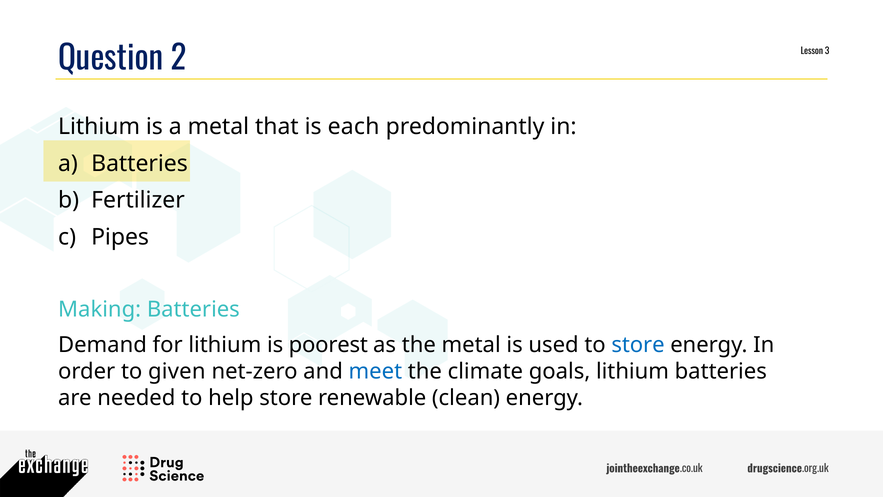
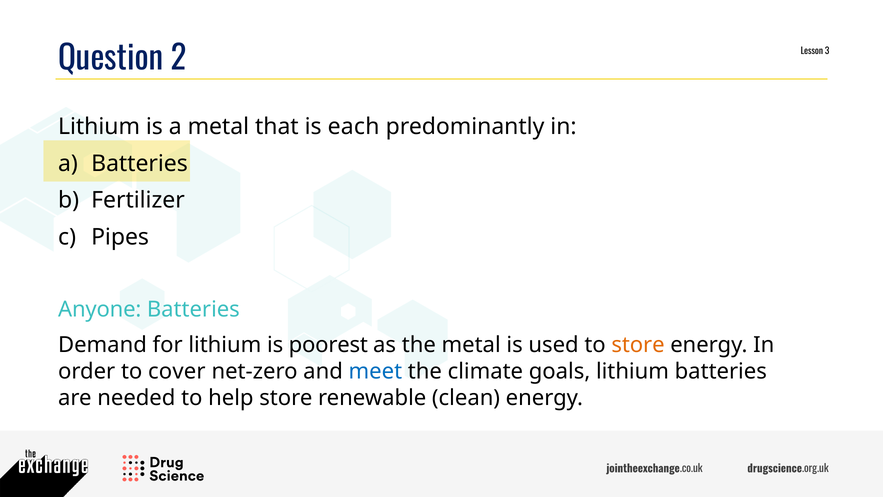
Making: Making -> Anyone
store at (638, 345) colour: blue -> orange
given: given -> cover
